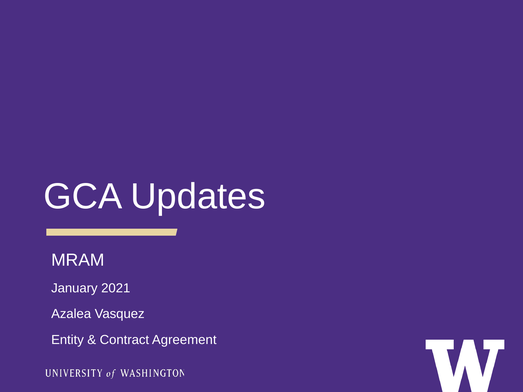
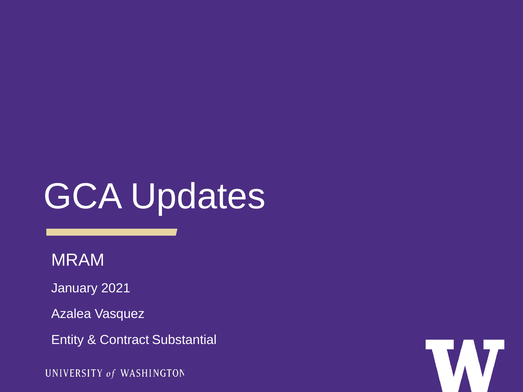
Agreement: Agreement -> Substantial
